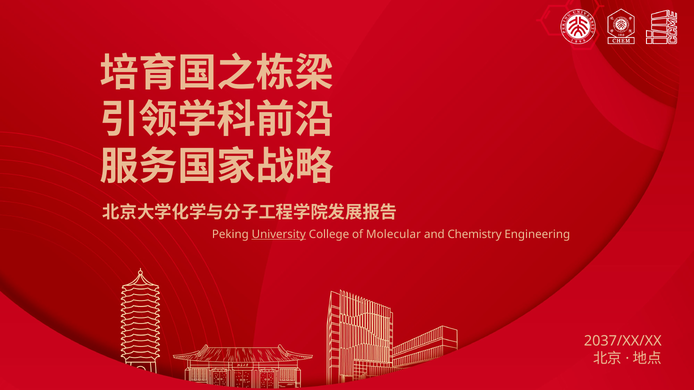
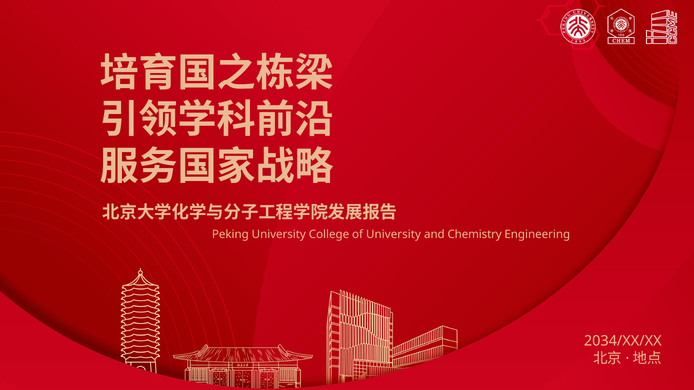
University at (279, 235) underline: present -> none
of Molecular: Molecular -> University
2037/XX/XX: 2037/XX/XX -> 2034/XX/XX
